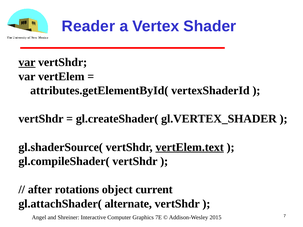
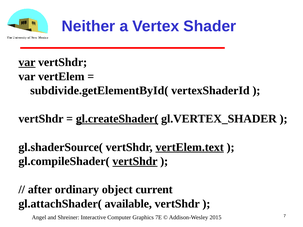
Reader: Reader -> Neither
attributes.getElementById(: attributes.getElementById( -> subdivide.getElementById(
gl.createShader( underline: none -> present
vertShdr at (135, 161) underline: none -> present
rotations: rotations -> ordinary
alternate: alternate -> available
